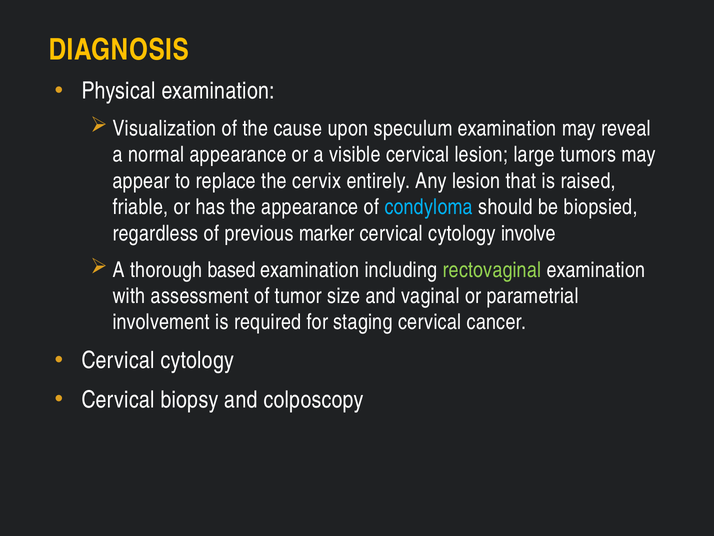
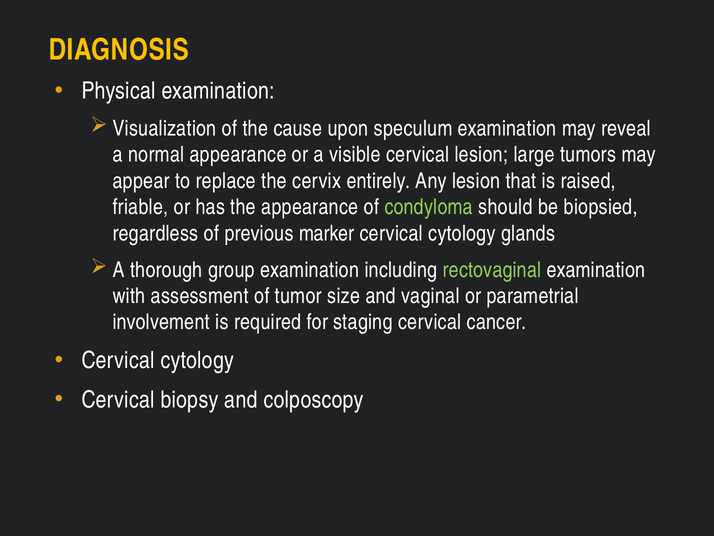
condyloma colour: light blue -> light green
involve: involve -> glands
based: based -> group
